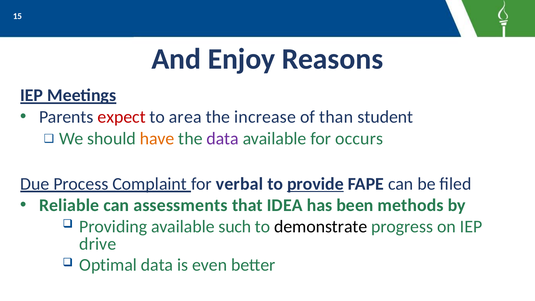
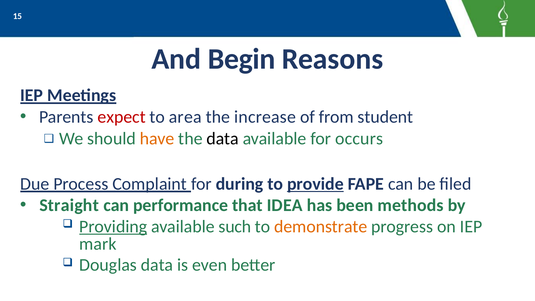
Enjoy: Enjoy -> Begin
than: than -> from
data at (223, 139) colour: purple -> black
verbal: verbal -> during
Reliable: Reliable -> Straight
assessments: assessments -> performance
Providing underline: none -> present
demonstrate colour: black -> orange
drive: drive -> mark
Optimal: Optimal -> Douglas
